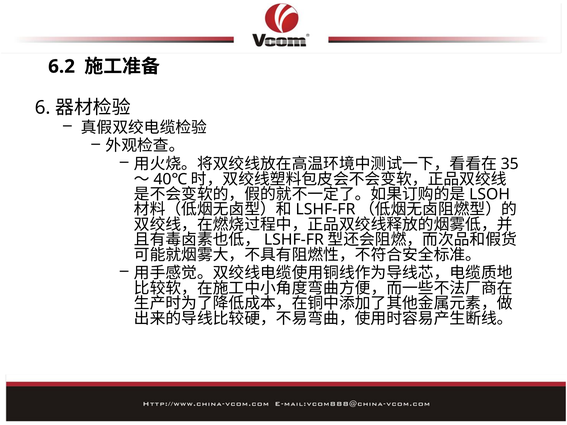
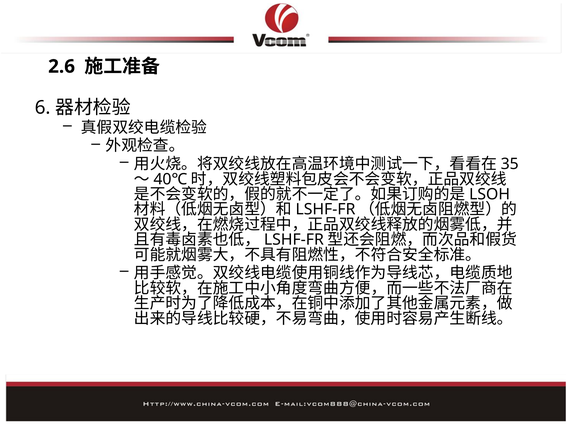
6.2: 6.2 -> 2.6
